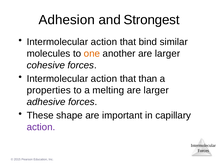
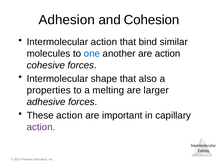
Strongest: Strongest -> Cohesion
one colour: orange -> blue
another are larger: larger -> action
action at (104, 79): action -> shape
than: than -> also
These shape: shape -> action
